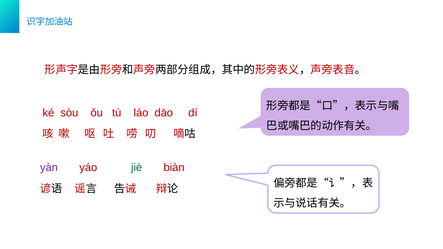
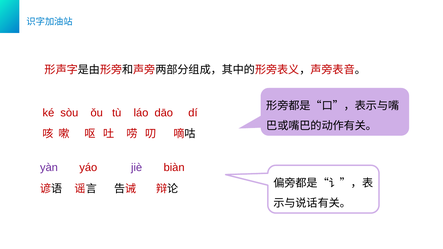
jiè colour: green -> purple
